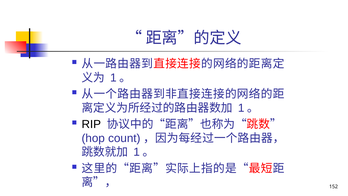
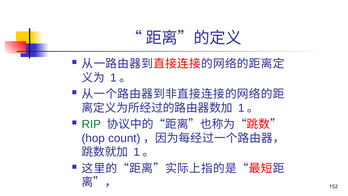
RIP colour: black -> green
